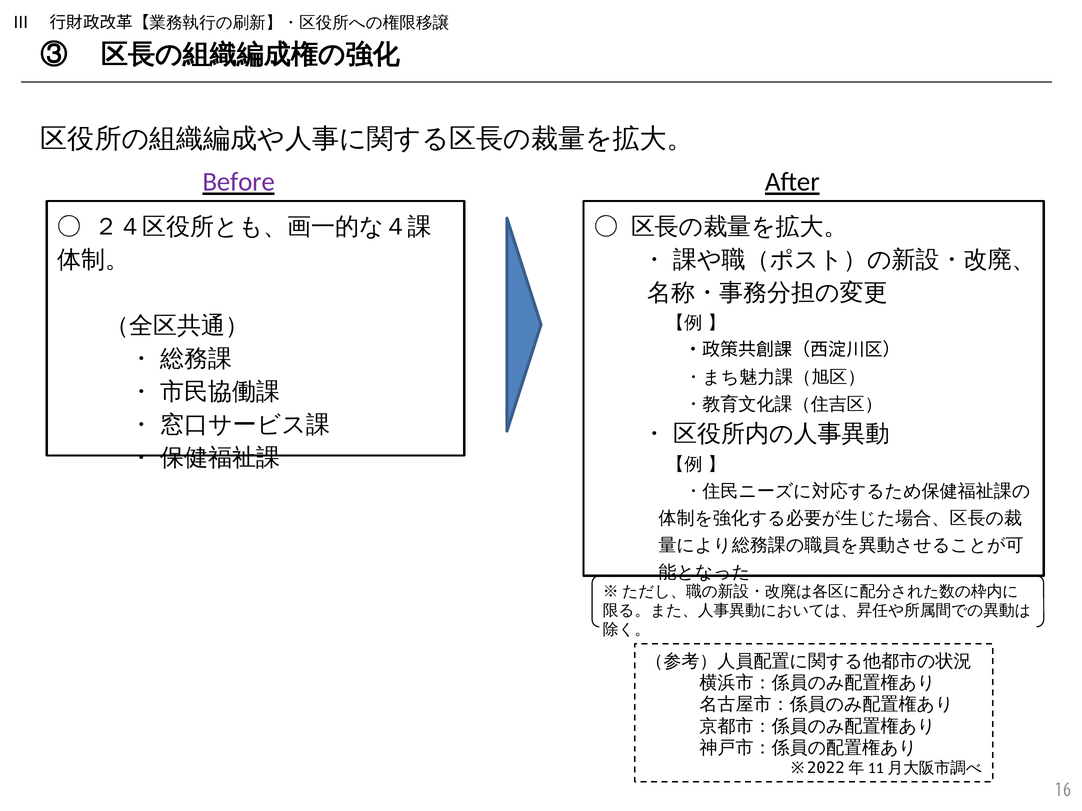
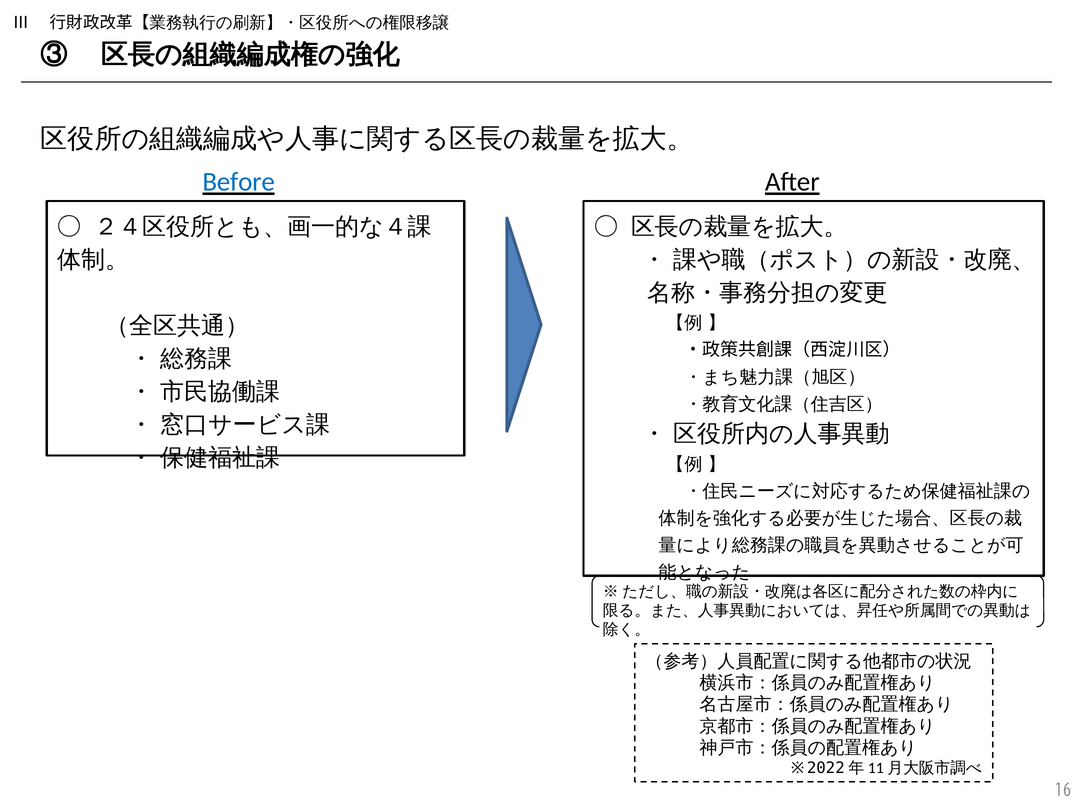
Before colour: purple -> blue
